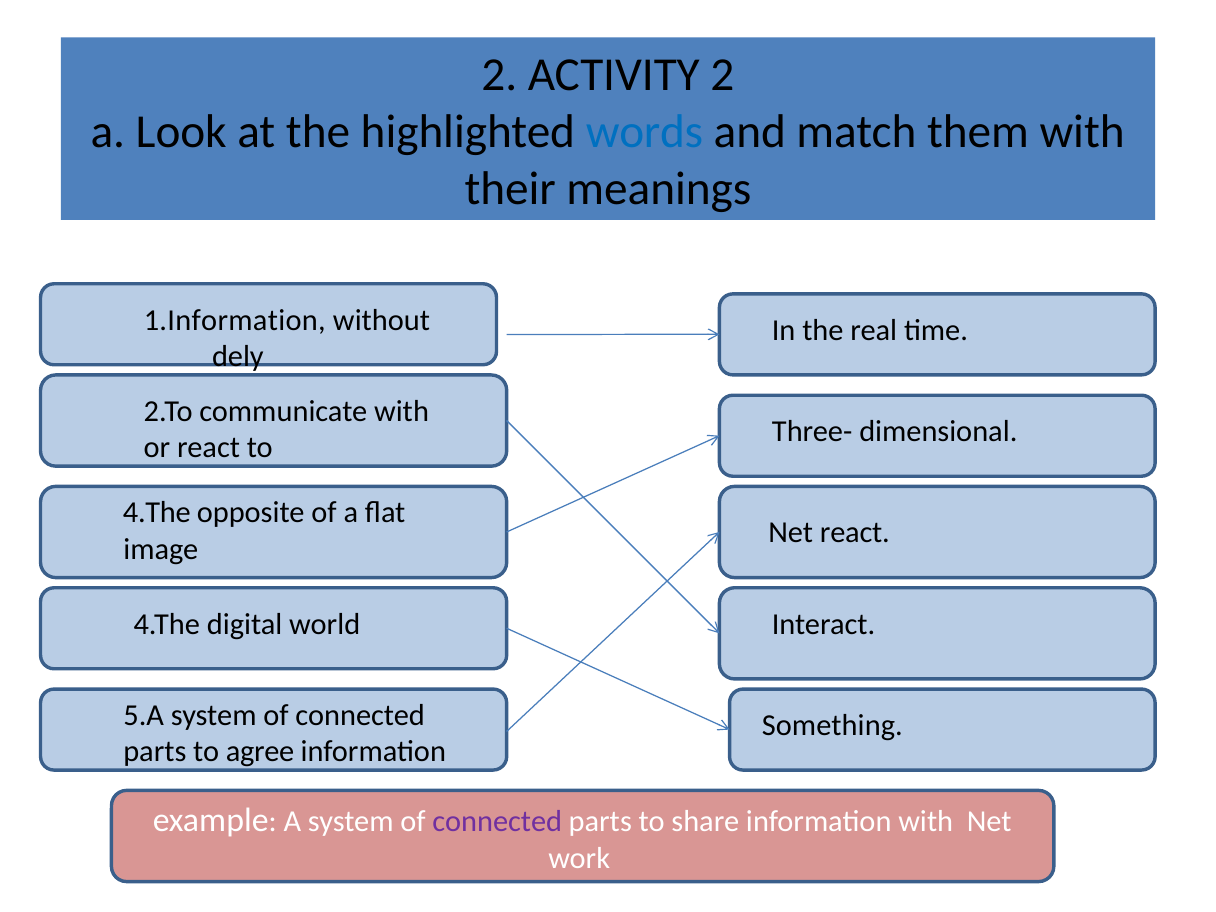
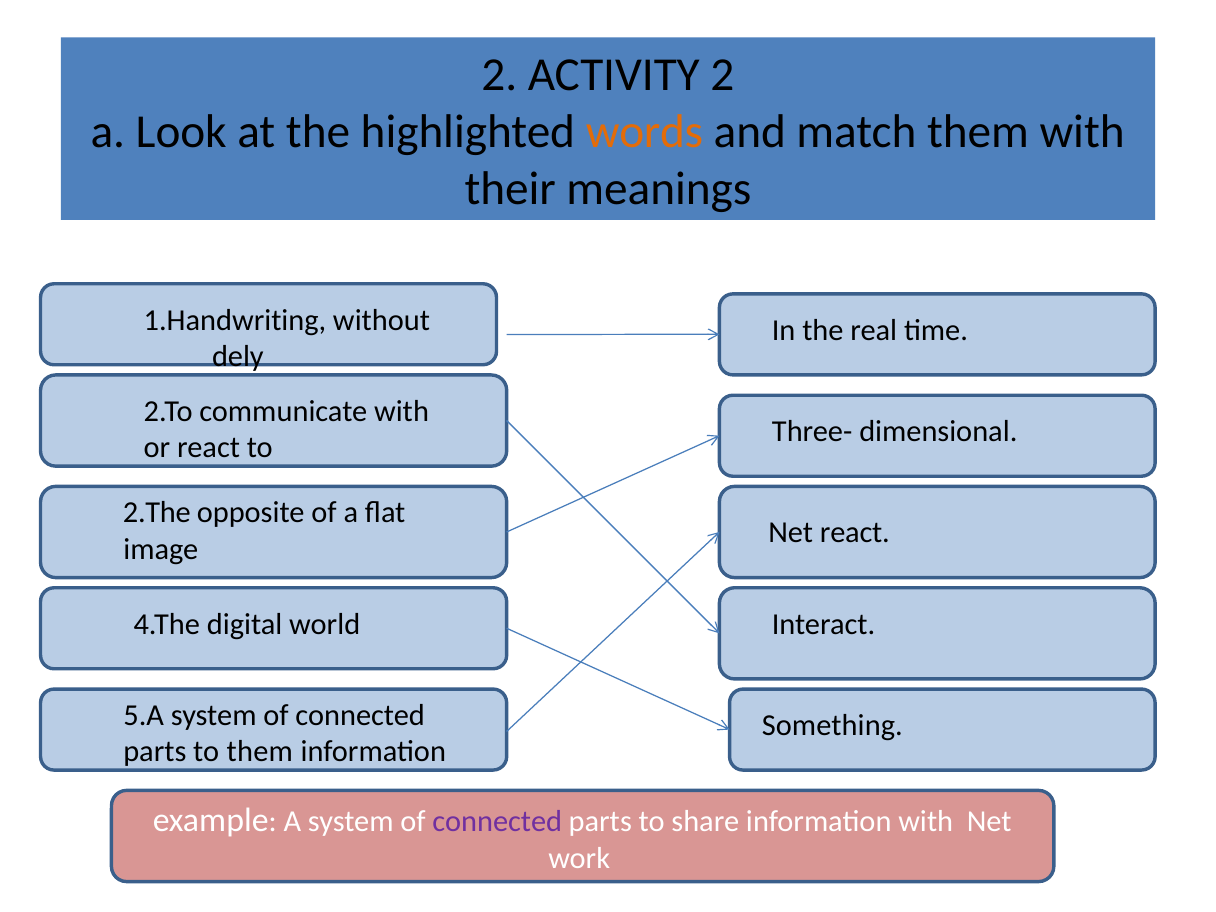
words colour: blue -> orange
1.Information: 1.Information -> 1.Handwriting
4.The at (157, 513): 4.The -> 2.The
to agree: agree -> them
